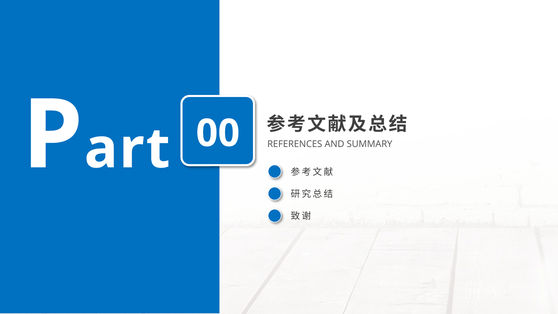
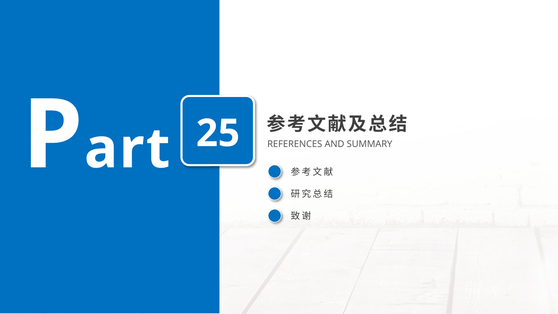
00: 00 -> 25
